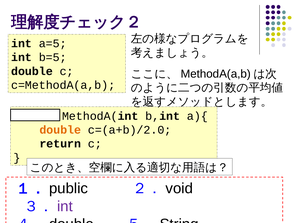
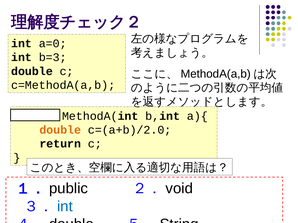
a=5: a=5 -> a=0
b=5: b=5 -> b=3
int at (65, 207) colour: purple -> blue
